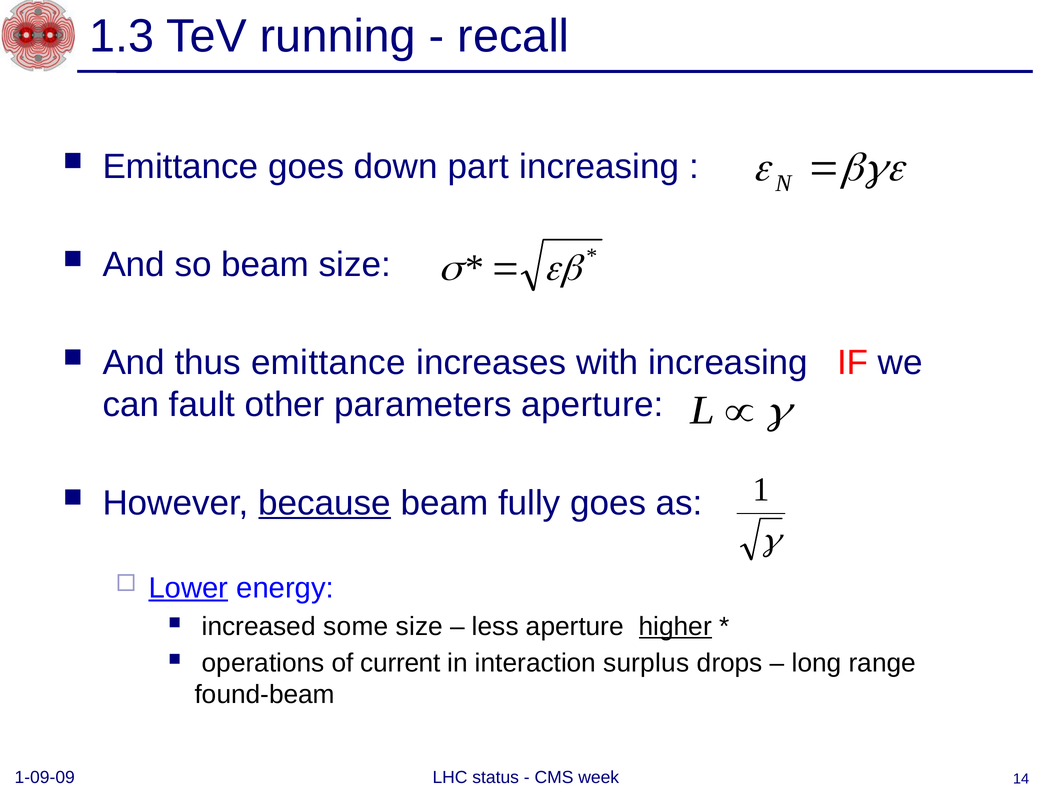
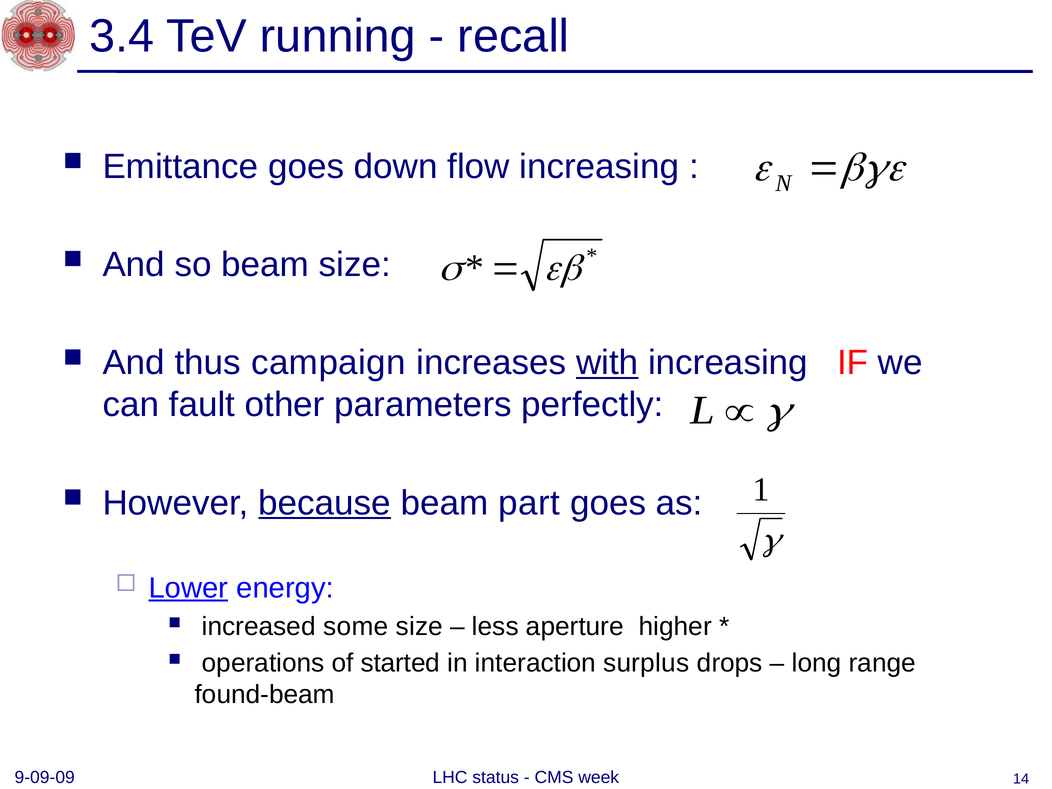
1.3: 1.3 -> 3.4
part: part -> flow
thus emittance: emittance -> campaign
with underline: none -> present
parameters aperture: aperture -> perfectly
fully: fully -> part
higher underline: present -> none
current: current -> started
1-09-09: 1-09-09 -> 9-09-09
